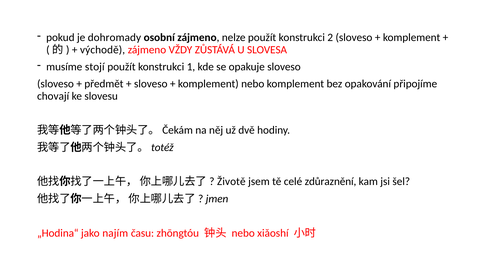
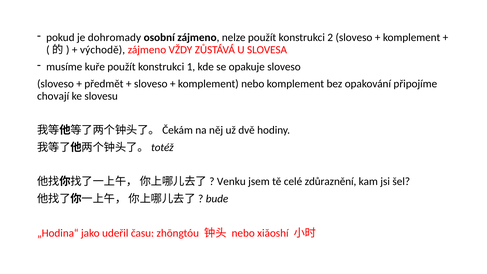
stojí: stojí -> kuře
Životě: Životě -> Venku
jmen: jmen -> bude
najím: najím -> udeřil
